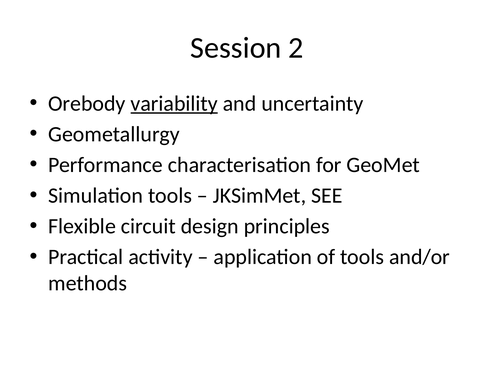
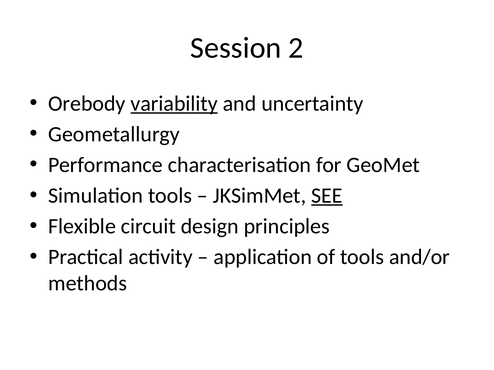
SEE underline: none -> present
